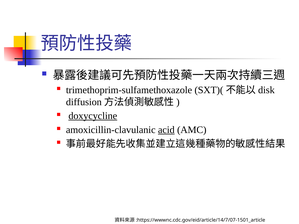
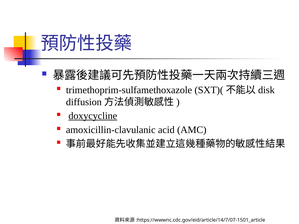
acid underline: present -> none
